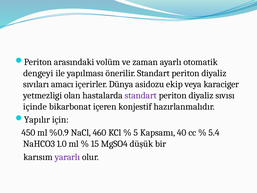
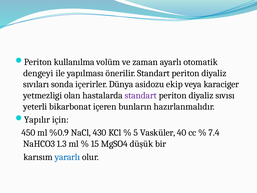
arasındaki: arasındaki -> kullanılma
amacı: amacı -> sonda
içinde: içinde -> yeterli
konjestif: konjestif -> bunların
460: 460 -> 430
Kapsamı: Kapsamı -> Vasküler
5.4: 5.4 -> 7.4
1.0: 1.0 -> 1.3
yararlı colour: purple -> blue
